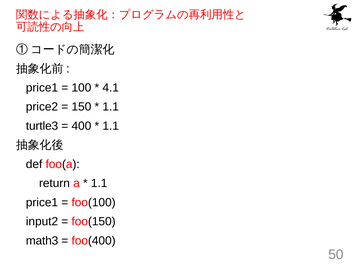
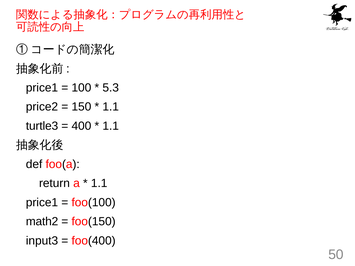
4.1: 4.1 -> 5.3
input2: input2 -> math2
math3: math3 -> input3
